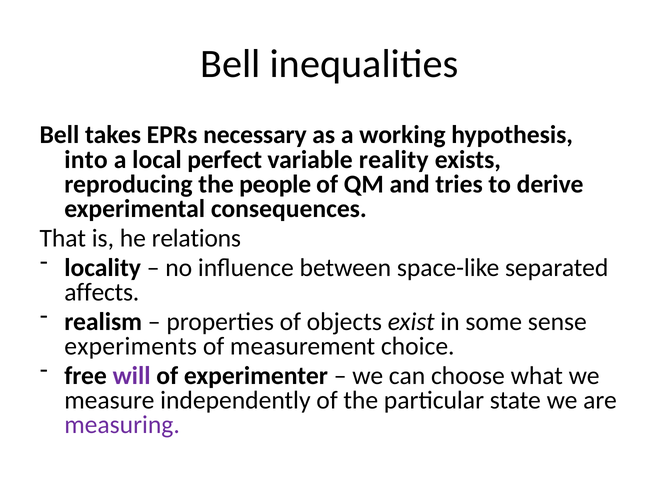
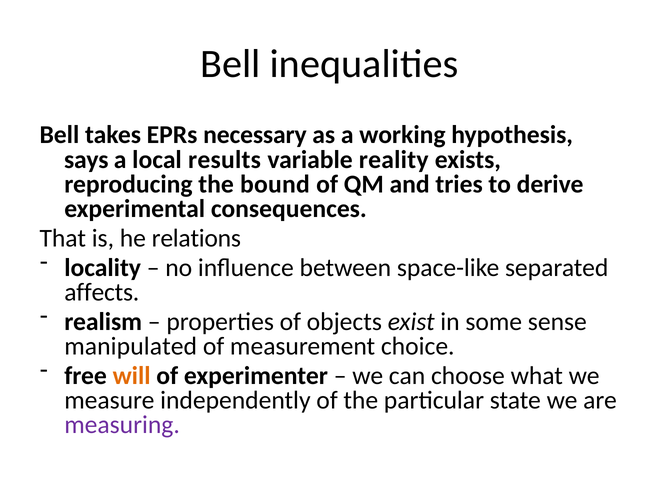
into: into -> says
perfect: perfect -> results
people: people -> bound
experiments: experiments -> manipulated
will colour: purple -> orange
